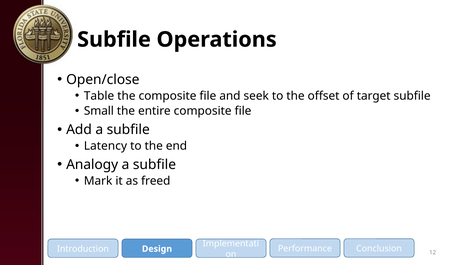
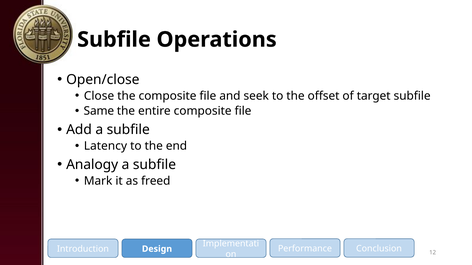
Table: Table -> Close
Small: Small -> Same
